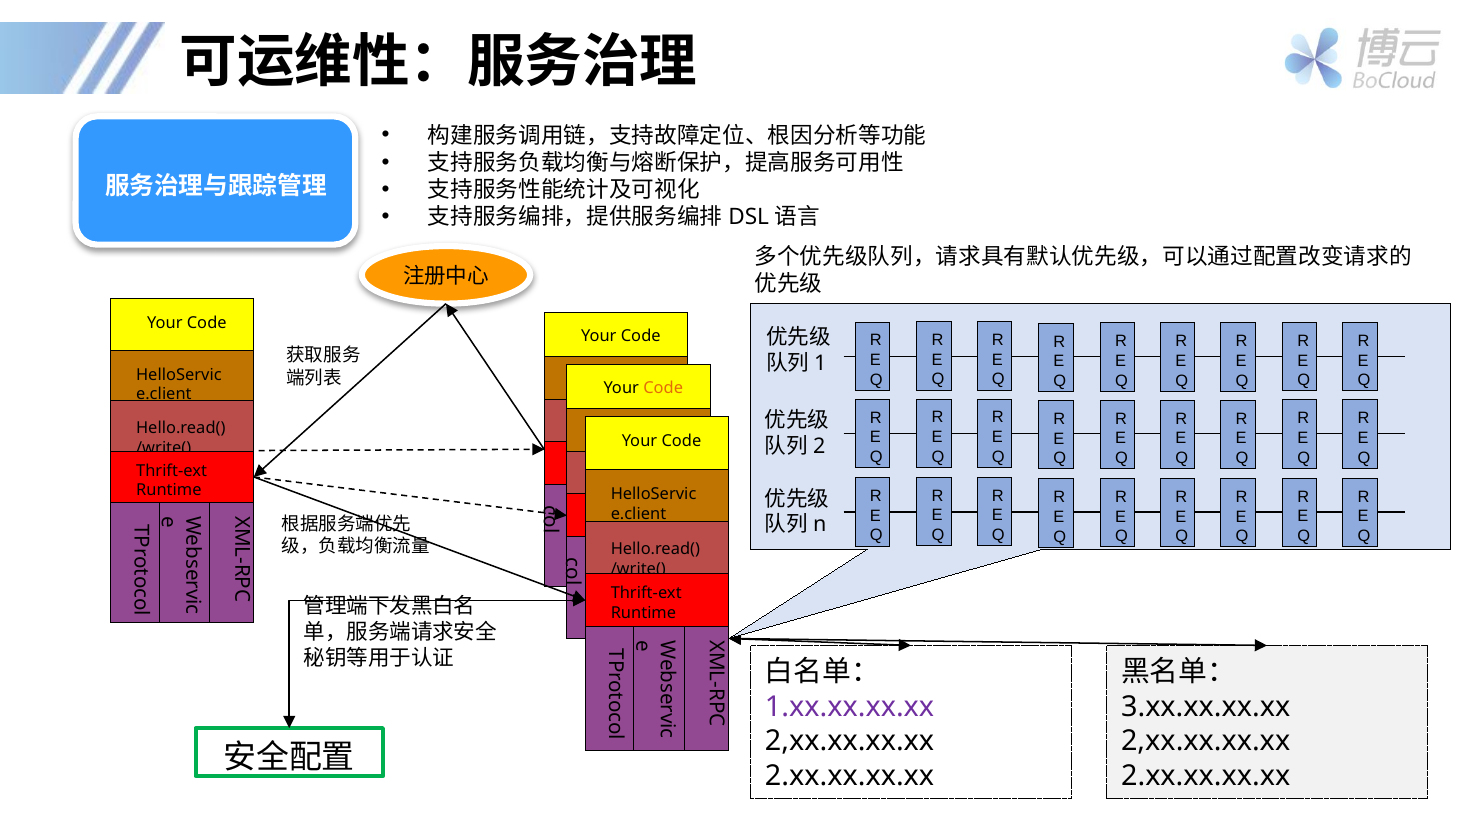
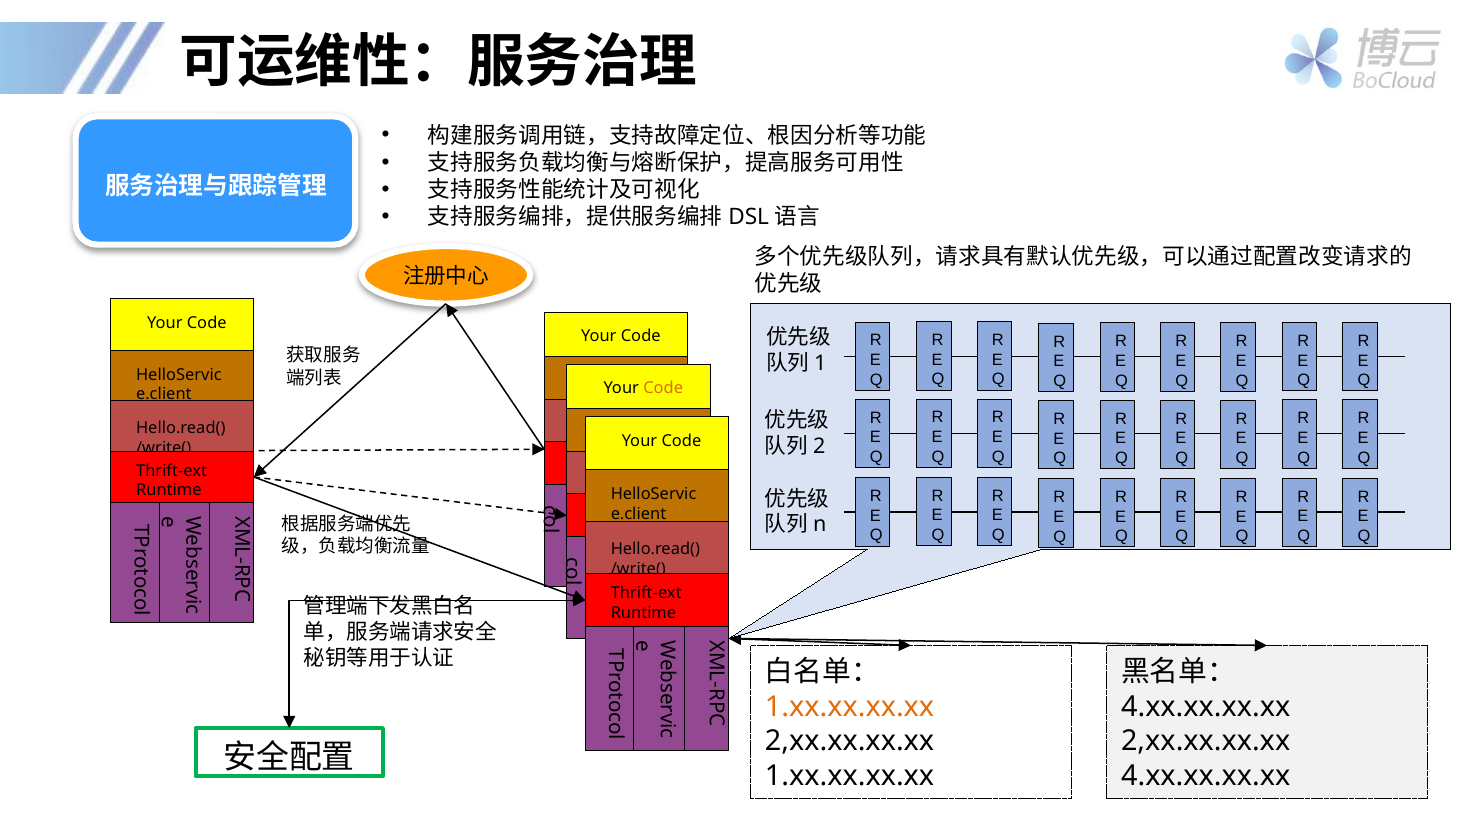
1.xx.xx.xx.xx at (850, 706) colour: purple -> orange
3.xx.xx.xx.xx at (1206, 706): 3.xx.xx.xx.xx -> 4.xx.xx.xx.xx
2.xx.xx.xx.xx at (850, 775): 2.xx.xx.xx.xx -> 1.xx.xx.xx.xx
2.xx.xx.xx.xx at (1206, 775): 2.xx.xx.xx.xx -> 4.xx.xx.xx.xx
